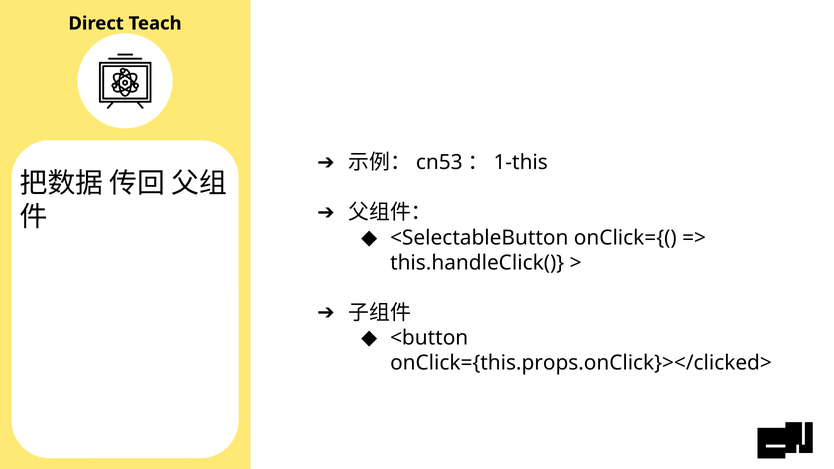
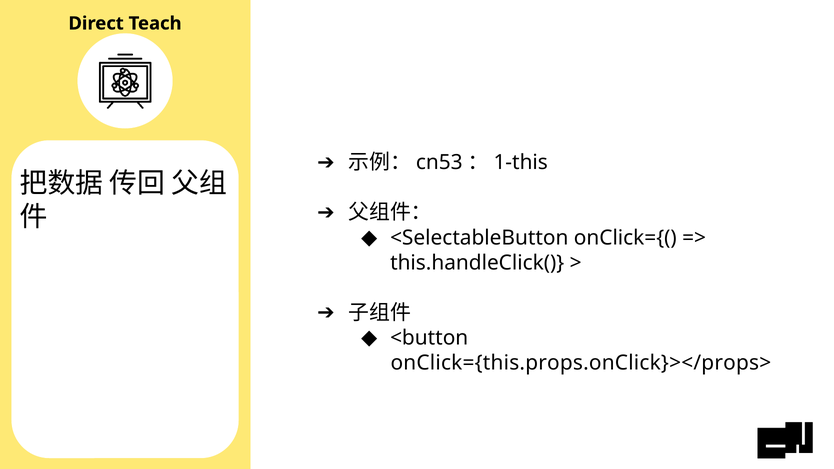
onClick={this.props.onClick}></clicked>: onClick={this.props.onClick}></clicked> -> onClick={this.props.onClick}></props>
